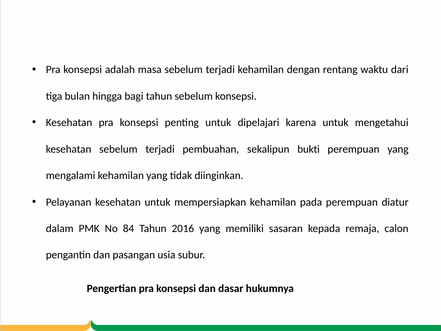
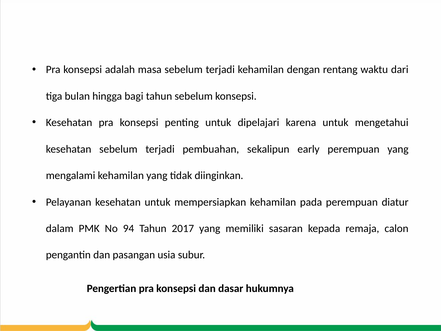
bukti: bukti -> early
84: 84 -> 94
2016: 2016 -> 2017
